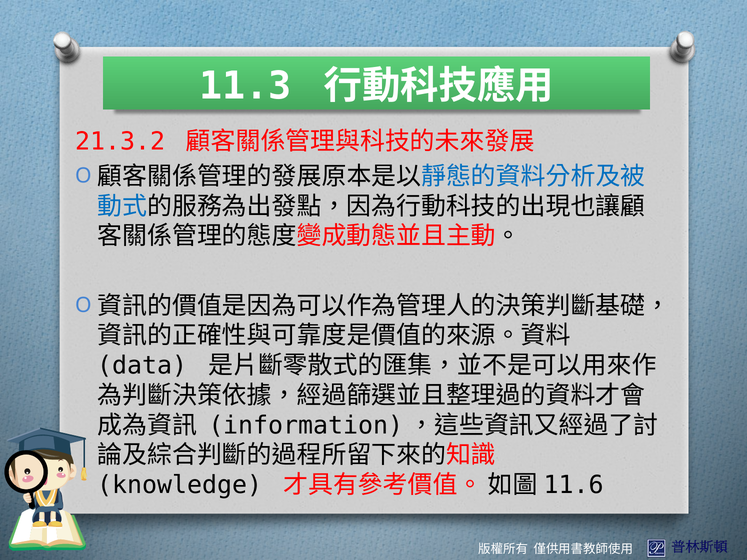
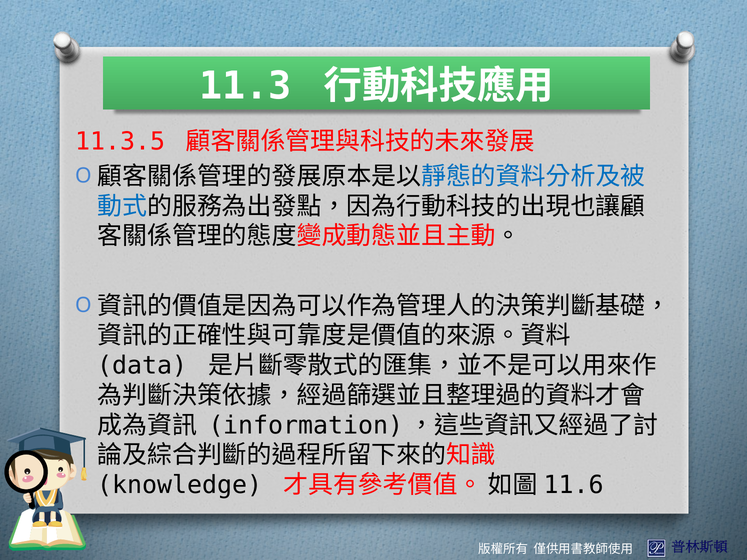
21.3.2: 21.3.2 -> 11.3.5
